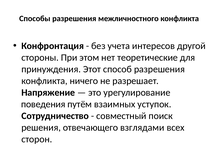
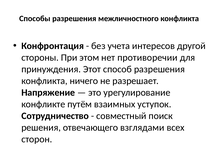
теоретические: теоретические -> противоречии
поведения: поведения -> конфликте
